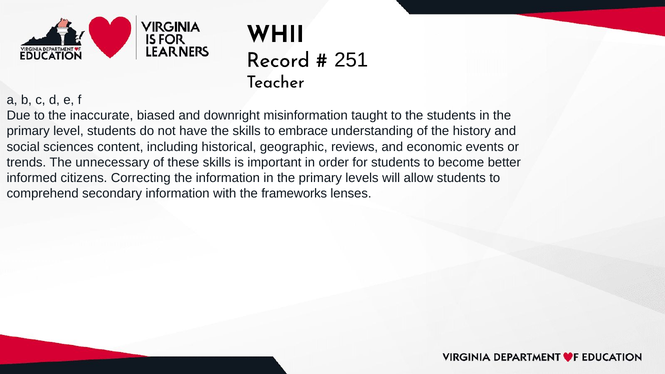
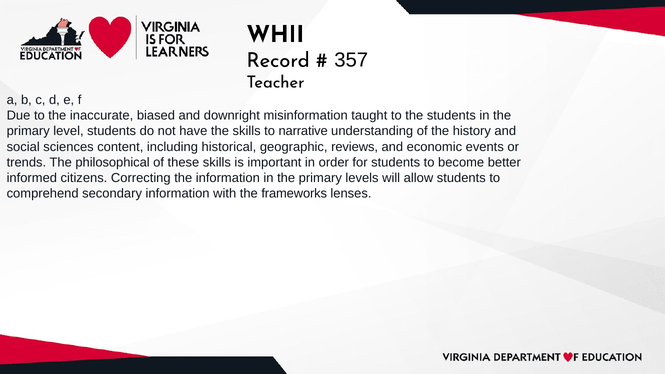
251: 251 -> 357
embrace: embrace -> narrative
unnecessary: unnecessary -> philosophical
